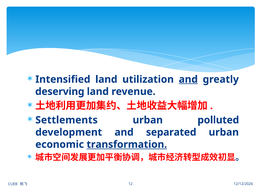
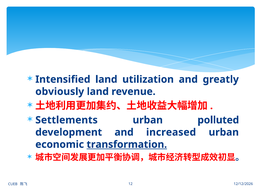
and at (188, 79) underline: present -> none
deserving: deserving -> obviously
separated: separated -> increased
